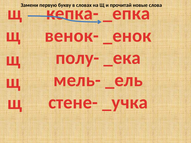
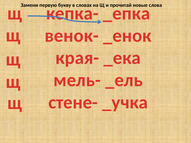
полу-: полу- -> края-
